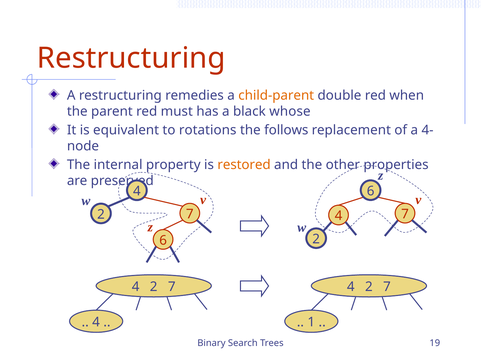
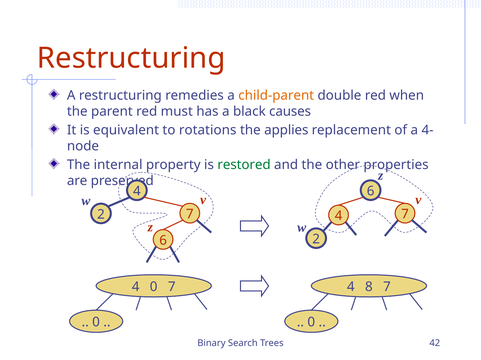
whose: whose -> causes
follows: follows -> applies
restored colour: orange -> green
2 at (154, 287): 2 -> 0
2 at (369, 287): 2 -> 8
4 at (96, 323): 4 -> 0
1 at (311, 323): 1 -> 0
19: 19 -> 42
